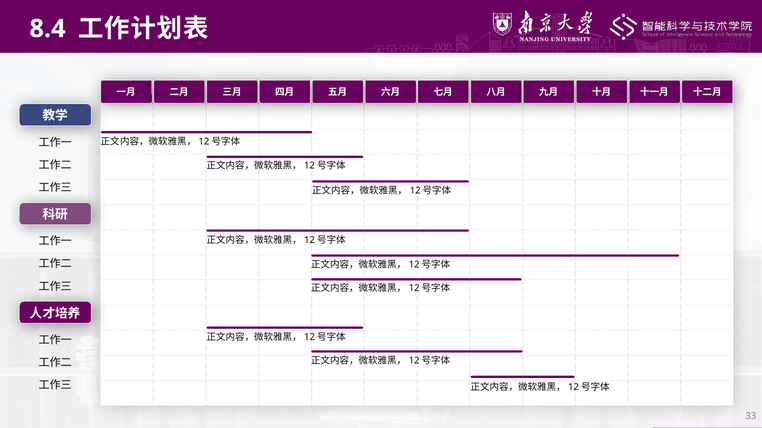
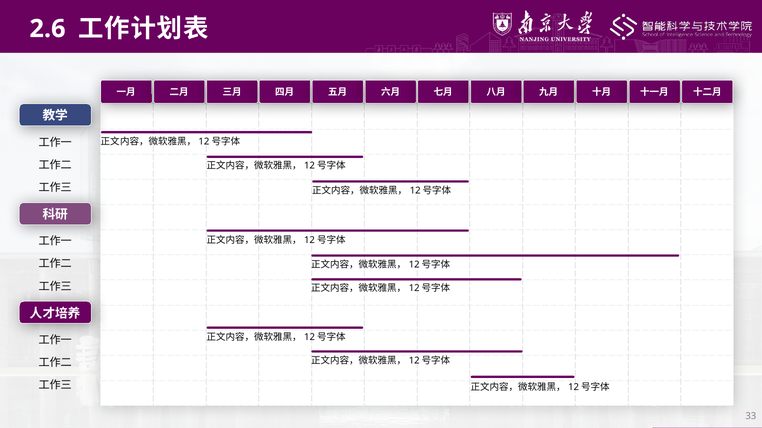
8.4: 8.4 -> 2.6
